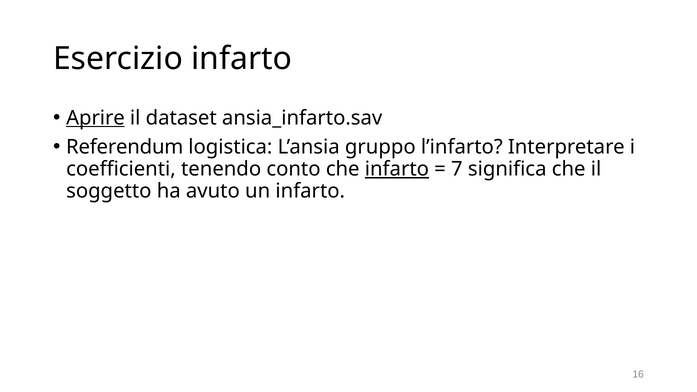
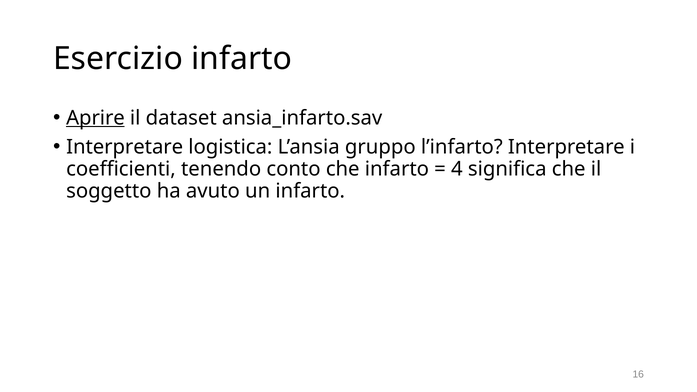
Referendum at (125, 147): Referendum -> Interpretare
infarto at (397, 169) underline: present -> none
7: 7 -> 4
